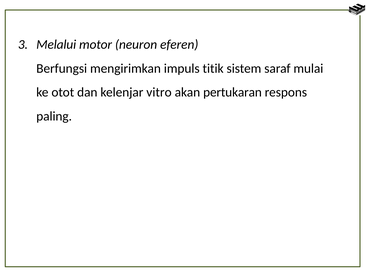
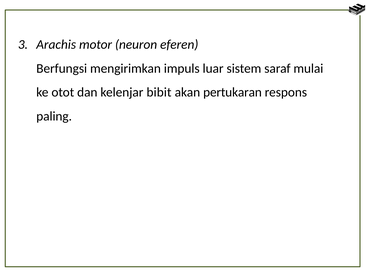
Melalui: Melalui -> Arachis
titik: titik -> luar
vitro: vitro -> bibit
